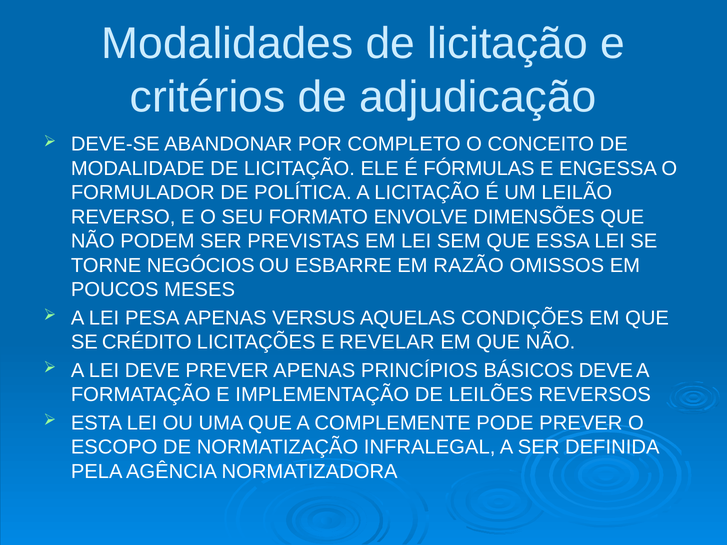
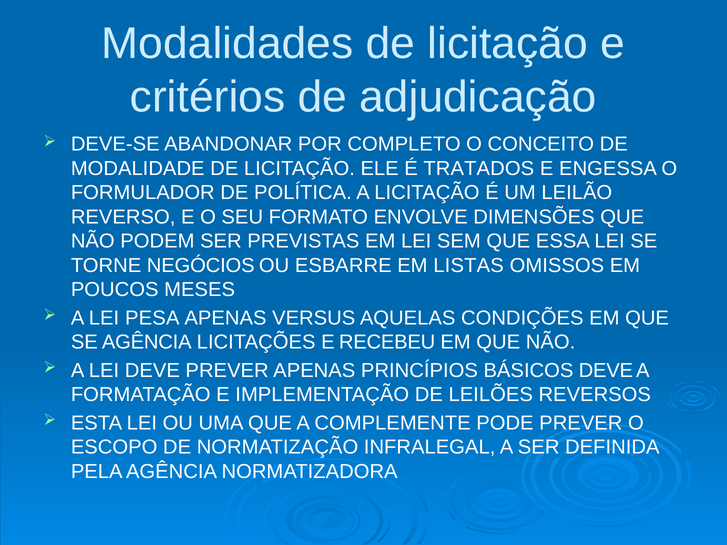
FÓRMULAS: FÓRMULAS -> TRATADOS
RAZÃO: RAZÃO -> LISTAS
SE CRÉDITO: CRÉDITO -> AGÊNCIA
REVELAR: REVELAR -> RECEBEU
